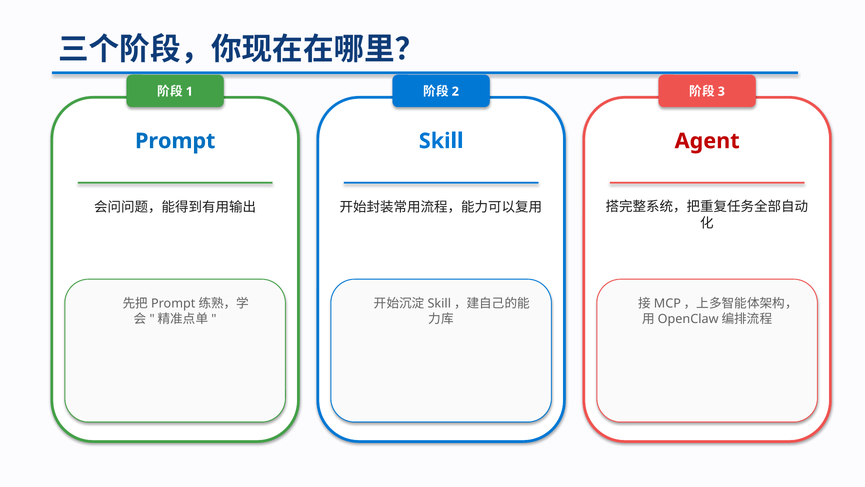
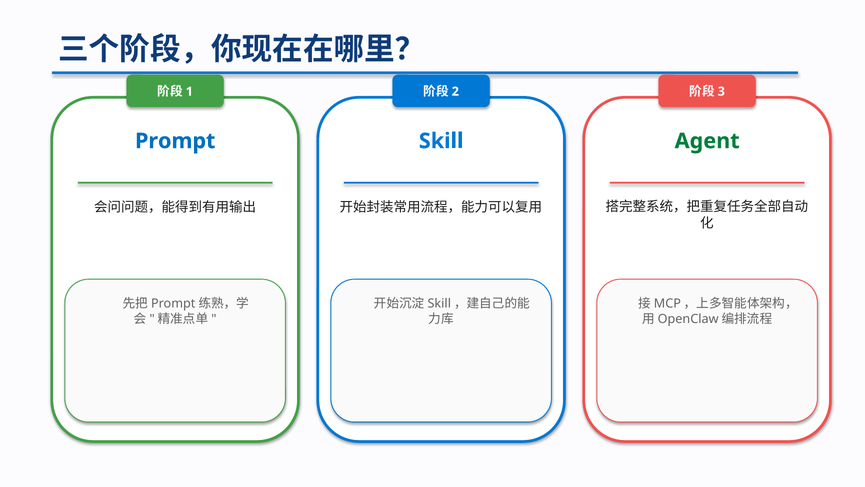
Agent colour: red -> green
